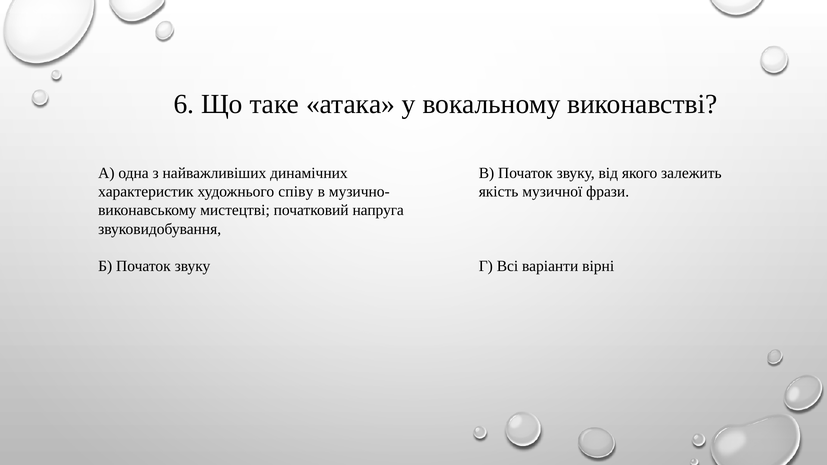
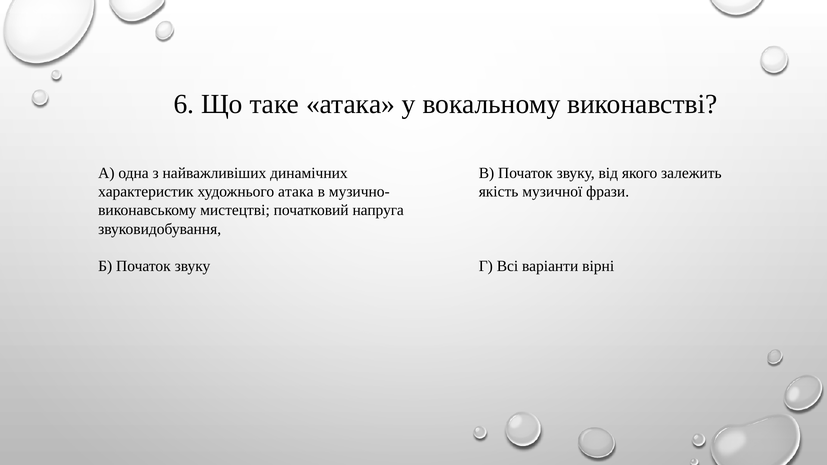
художнього співу: співу -> атака
